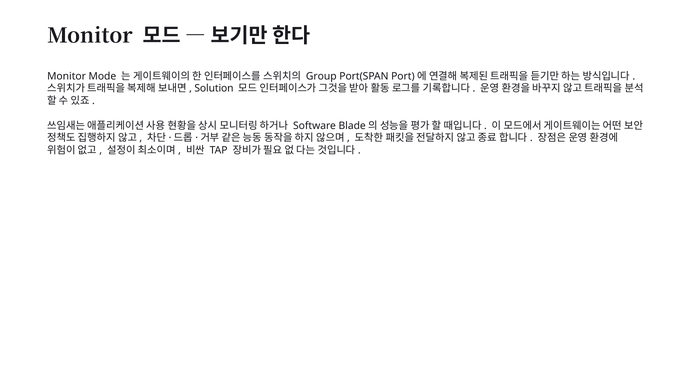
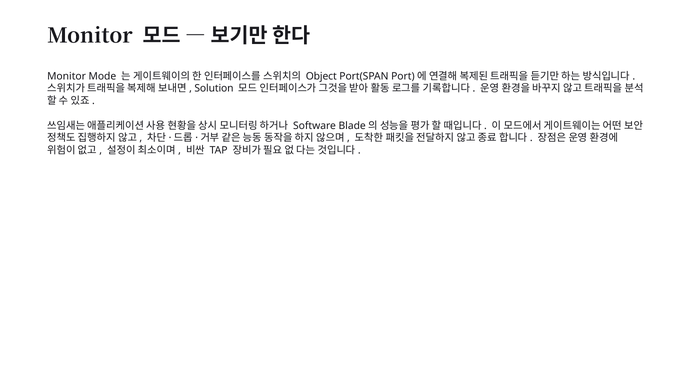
Group: Group -> Object
